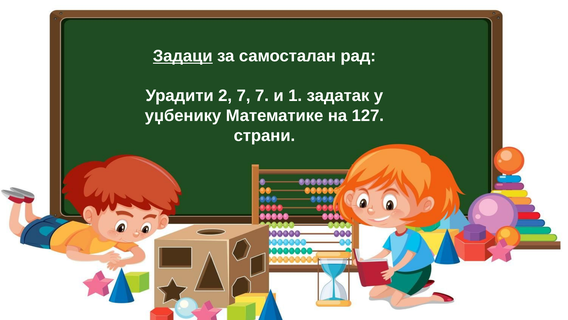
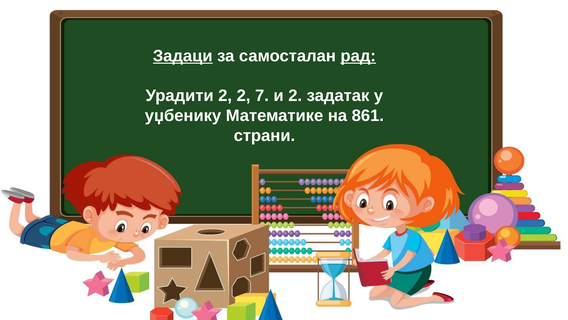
рад underline: none -> present
2 7: 7 -> 2
и 1: 1 -> 2
127: 127 -> 861
